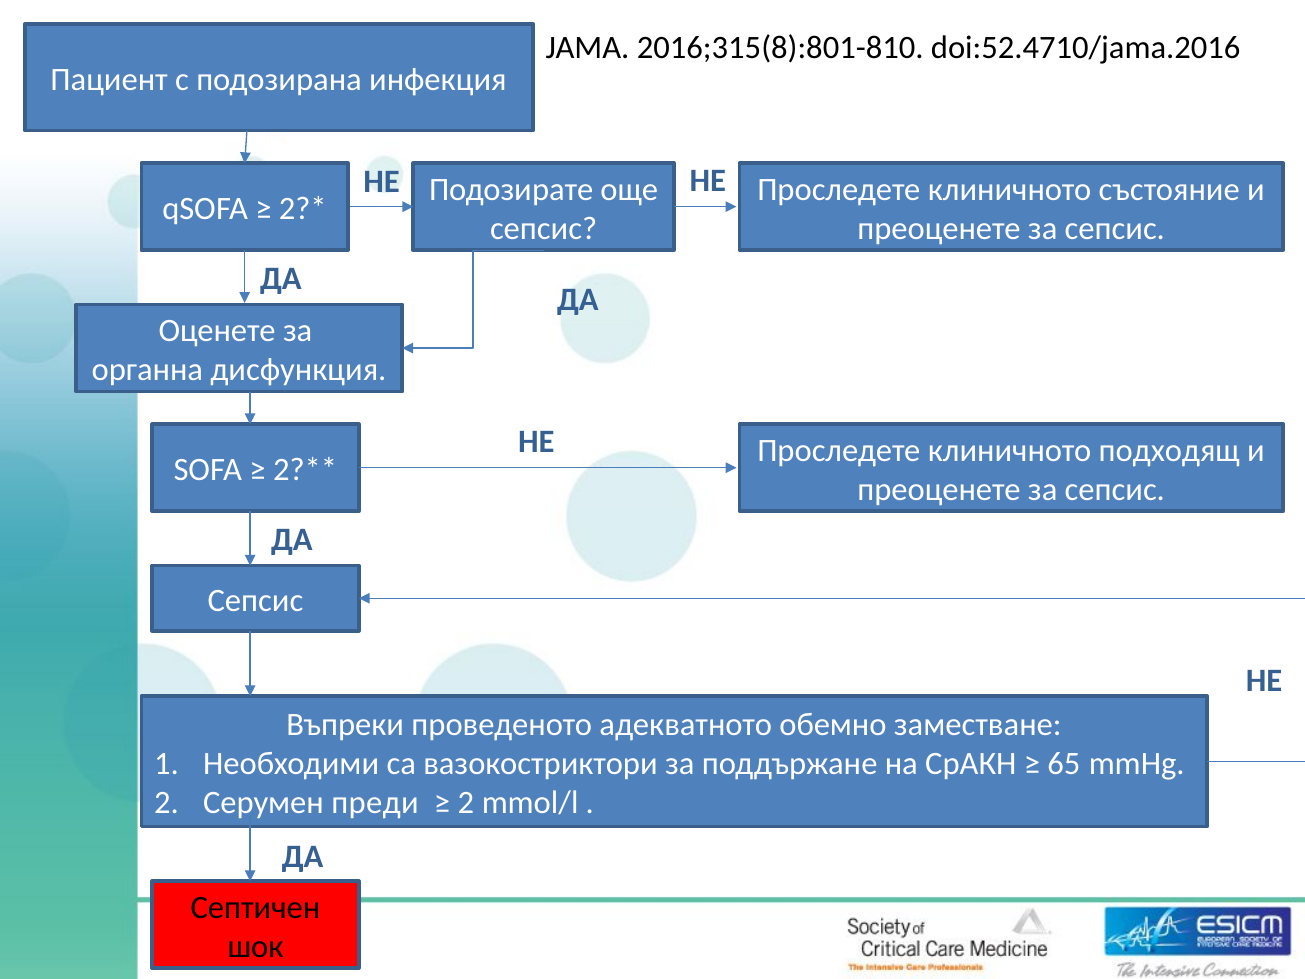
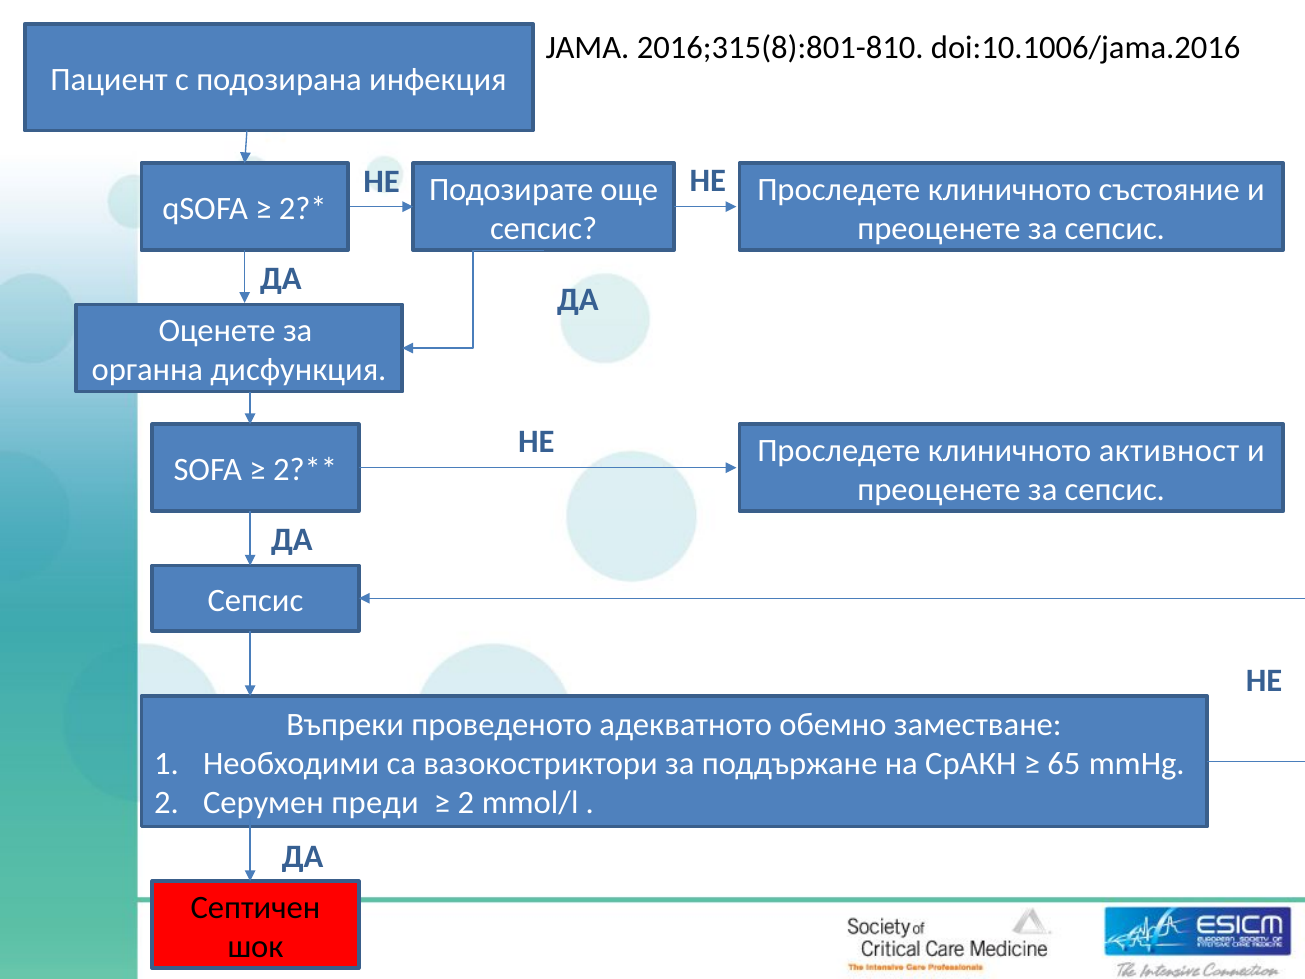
doi:52.4710/jama.2016: doi:52.4710/jama.2016 -> doi:10.1006/jama.2016
подходящ: подходящ -> активност
